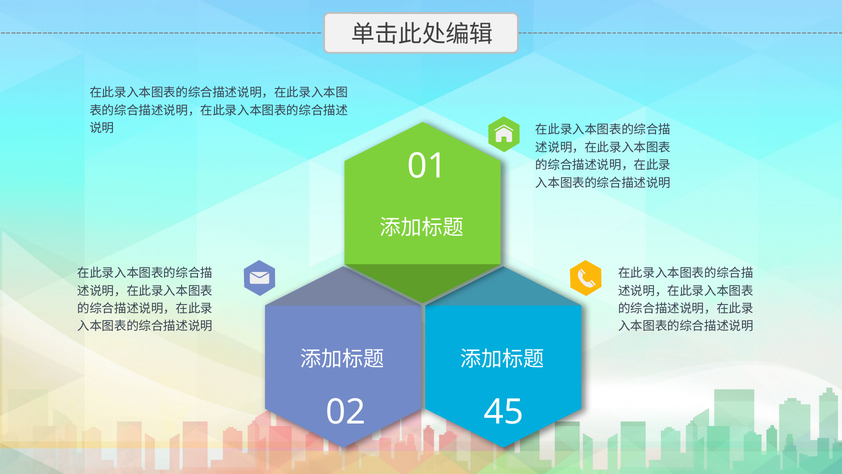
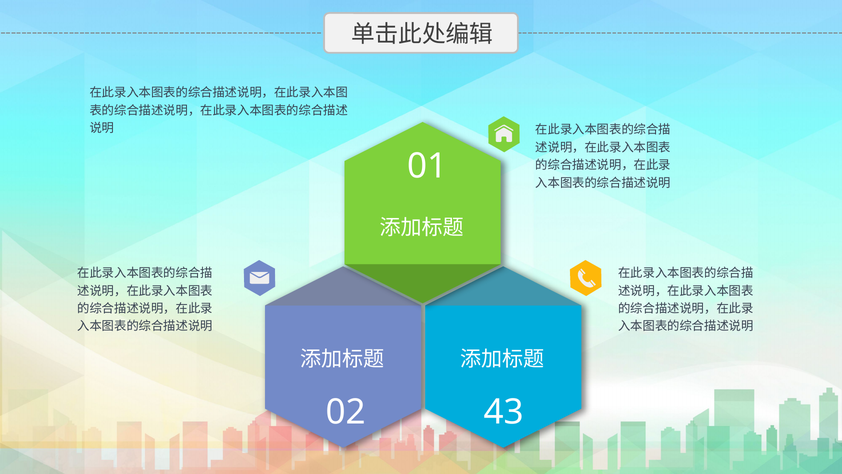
45: 45 -> 43
